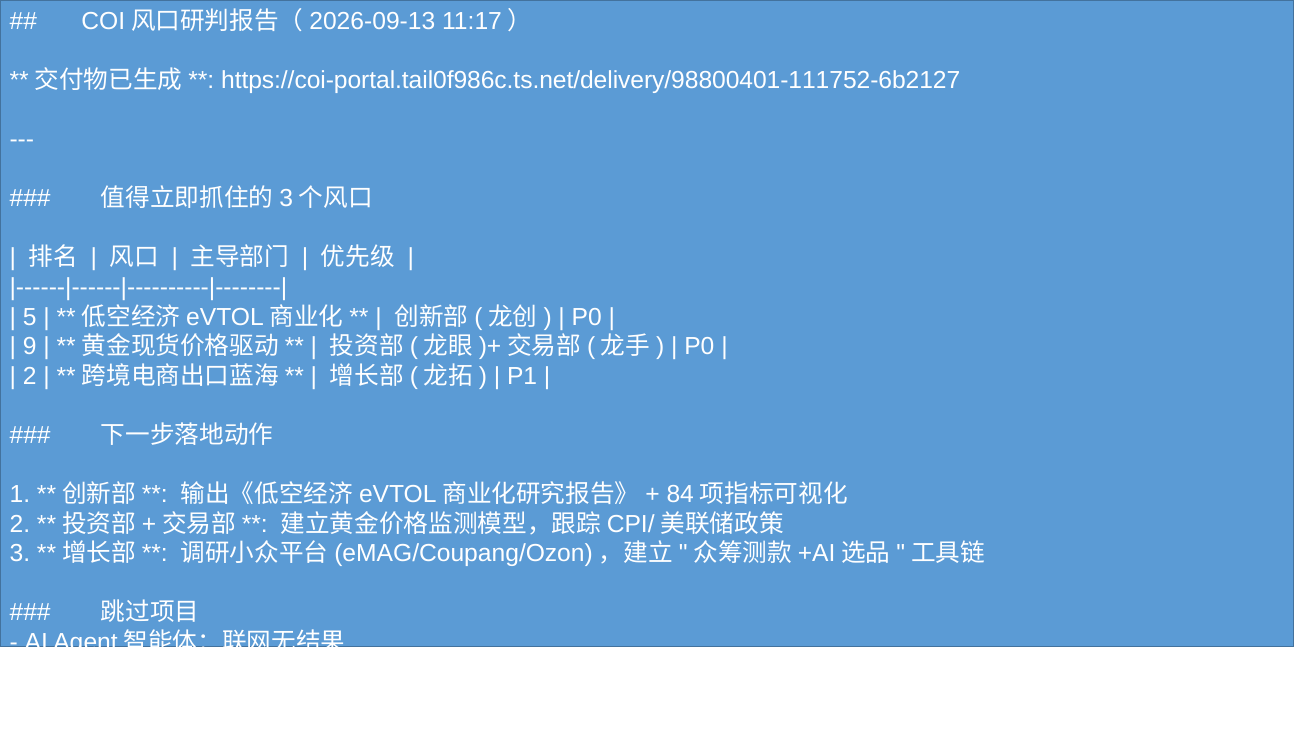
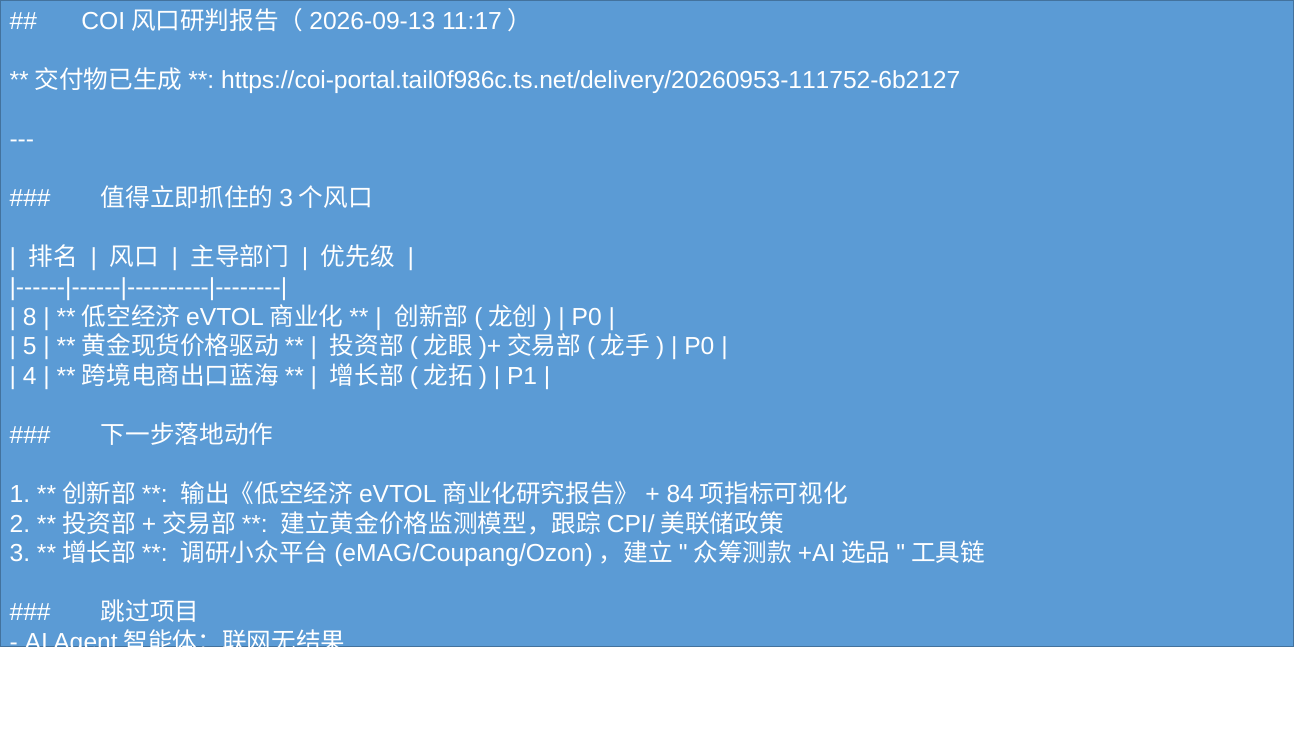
https://coi-portal.tail0f986c.ts.net/delivery/98800401-111752-6b2127: https://coi-portal.tail0f986c.ts.net/delivery/98800401-111752-6b2127 -> https://coi-portal.tail0f986c.ts.net/delivery/20260953-111752-6b2127
5: 5 -> 8
9: 9 -> 5
2 at (30, 376): 2 -> 4
